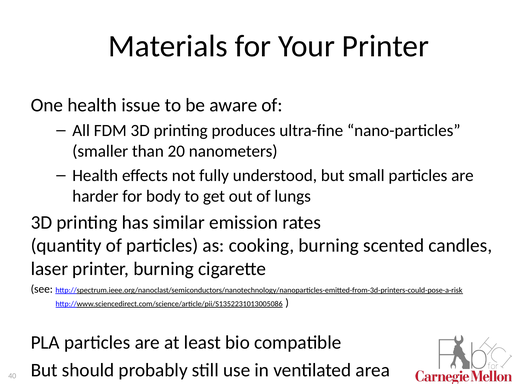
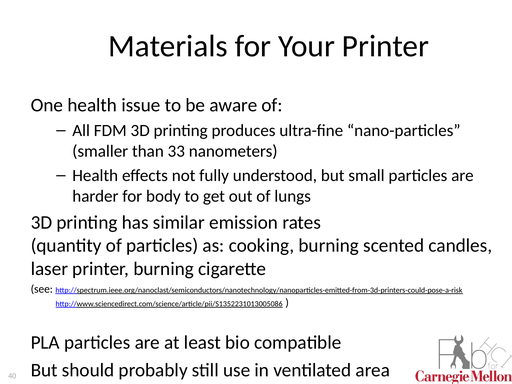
20: 20 -> 33
